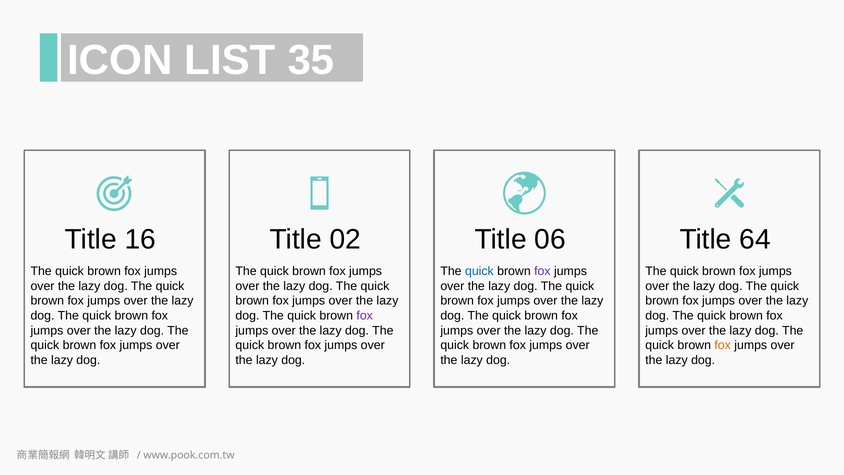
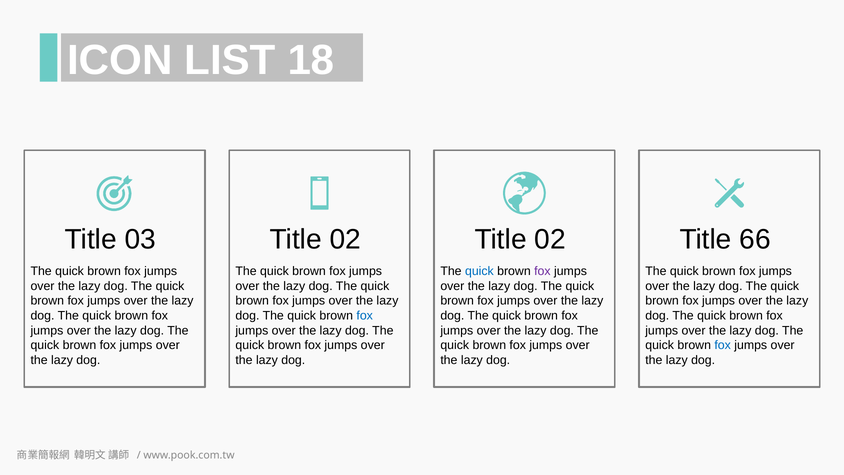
35: 35 -> 18
16: 16 -> 03
06 at (550, 239): 06 -> 02
64: 64 -> 66
fox at (365, 316) colour: purple -> blue
fox at (723, 345) colour: orange -> blue
